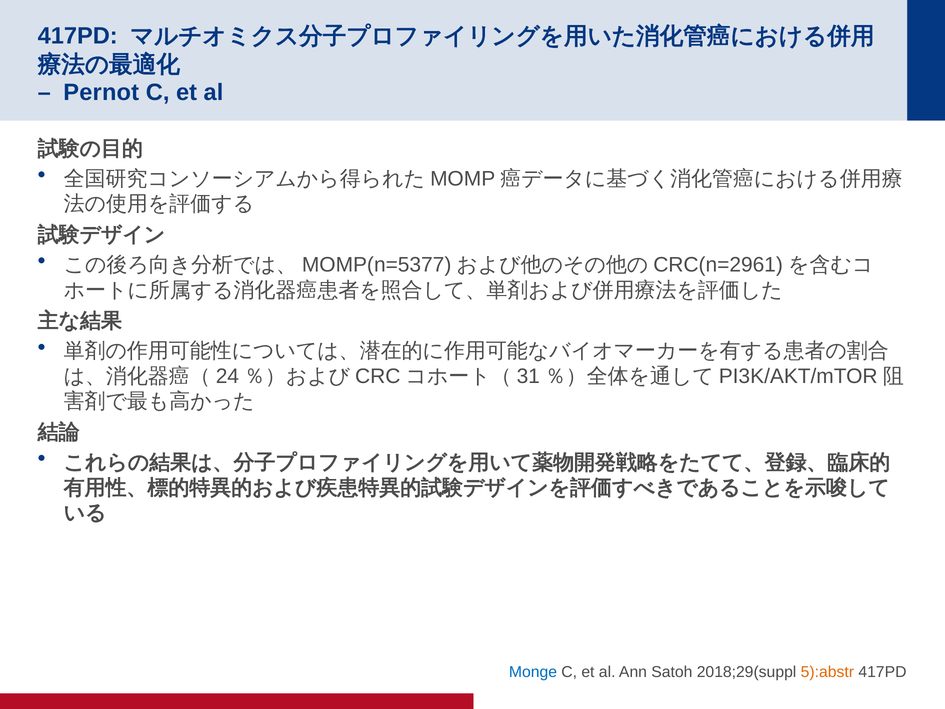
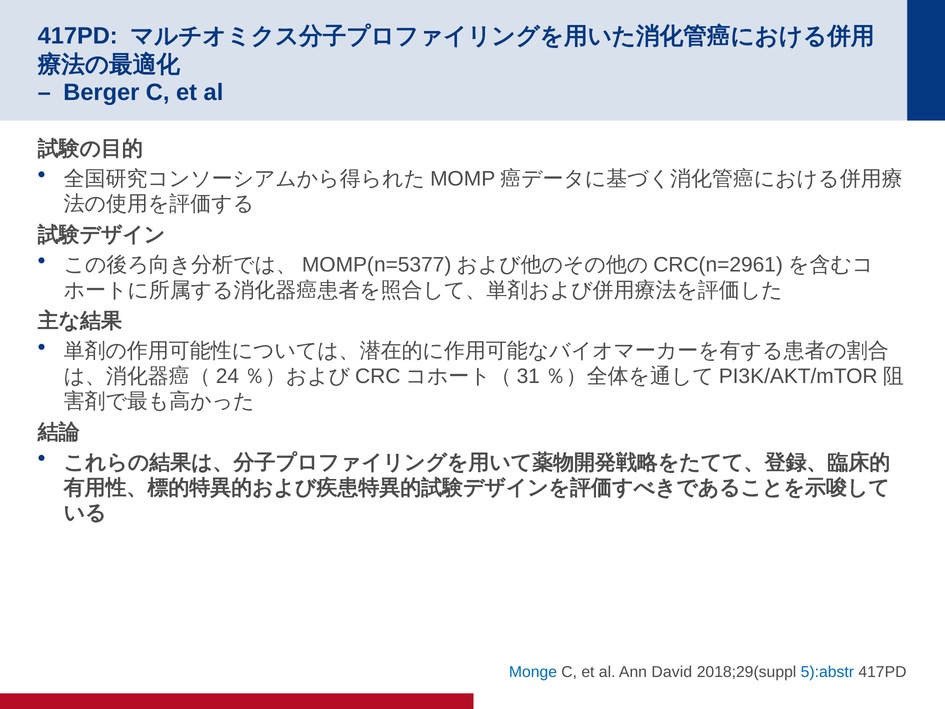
Pernot: Pernot -> Berger
Satoh: Satoh -> David
5):abstr colour: orange -> blue
